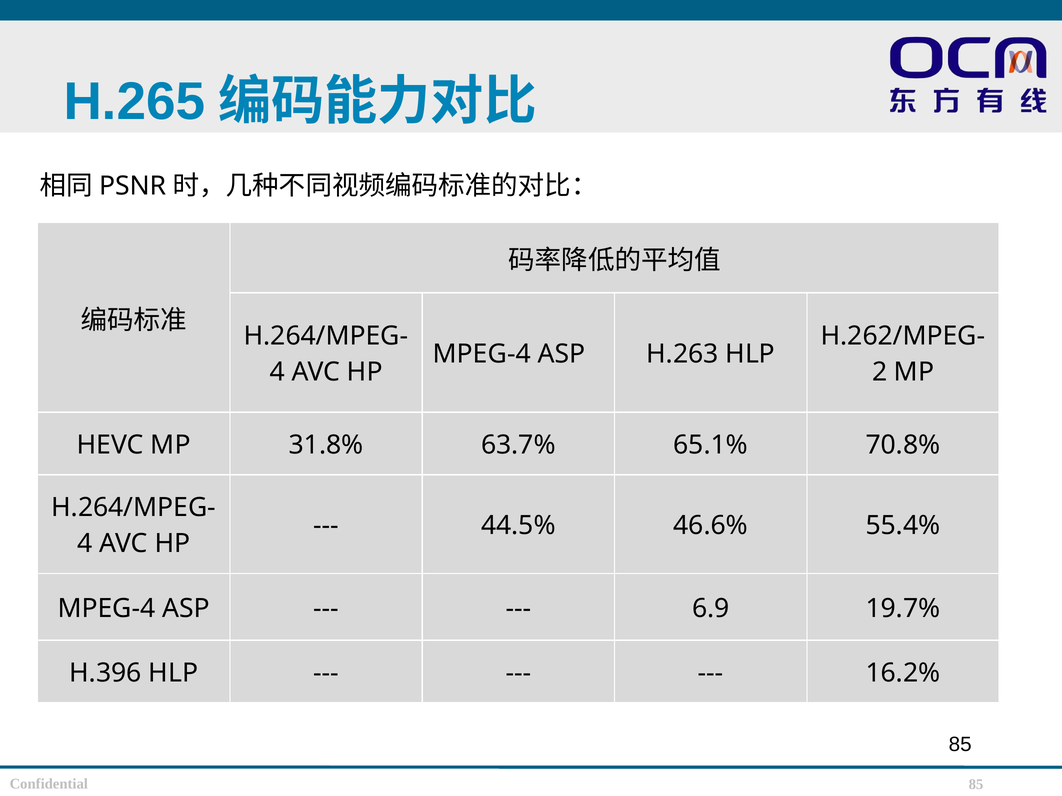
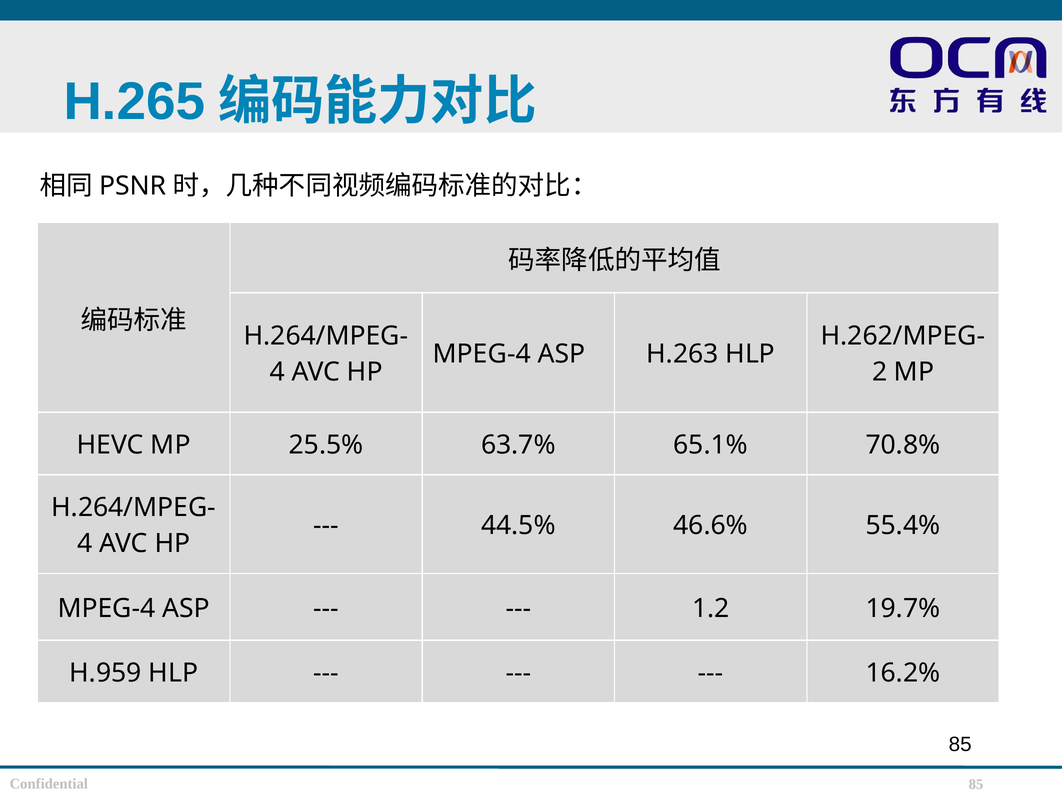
31.8%: 31.8% -> 25.5%
6.9: 6.9 -> 1.2
H.396: H.396 -> H.959
